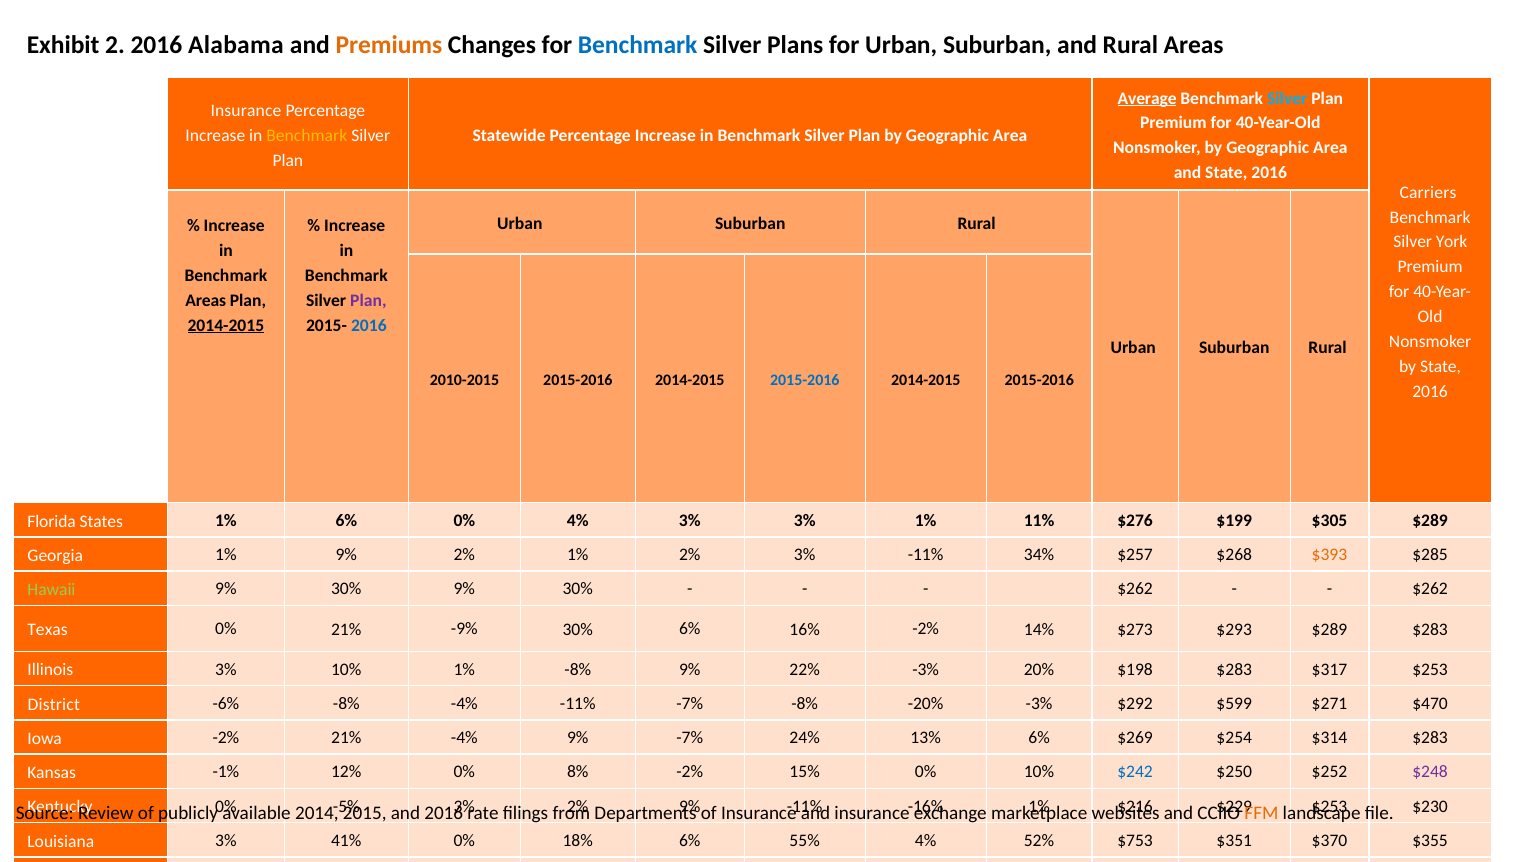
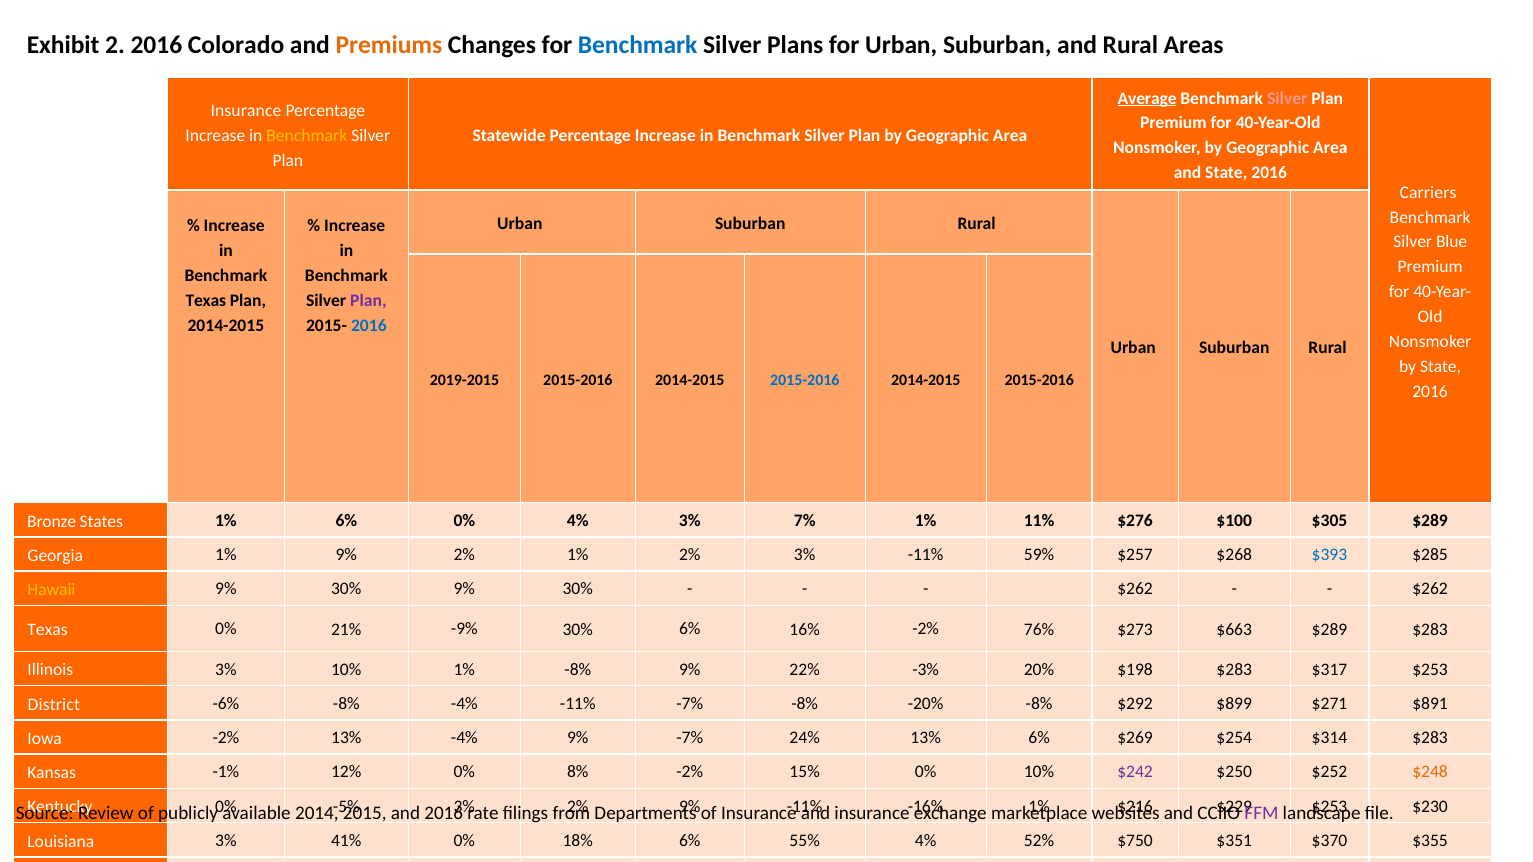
Alabama: Alabama -> Colorado
Silver at (1287, 98) colour: light blue -> pink
York: York -> Blue
Areas at (206, 301): Areas -> Texas
2014-2015 at (226, 326) underline: present -> none
2010-2015: 2010-2015 -> 2019-2015
Florida: Florida -> Bronze
3% 3%: 3% -> 7%
$199: $199 -> $100
34%: 34% -> 59%
$393 colour: orange -> blue
Hawaii colour: light green -> yellow
14%: 14% -> 76%
$293: $293 -> $663
-20% -3%: -3% -> -8%
$599: $599 -> $899
$470: $470 -> $891
-2% 21%: 21% -> 13%
$242 colour: blue -> purple
$248 colour: purple -> orange
FFM colour: orange -> purple
$753: $753 -> $750
